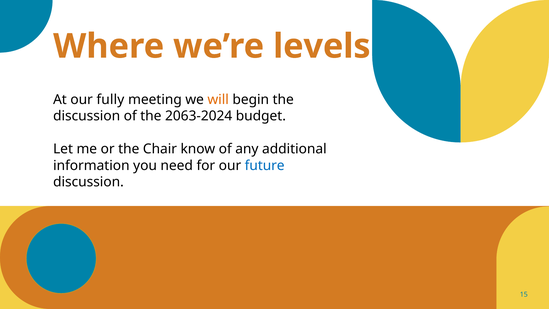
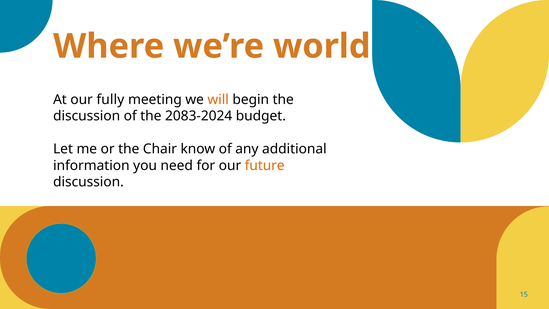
levels: levels -> world
2063-2024: 2063-2024 -> 2083-2024
future colour: blue -> orange
